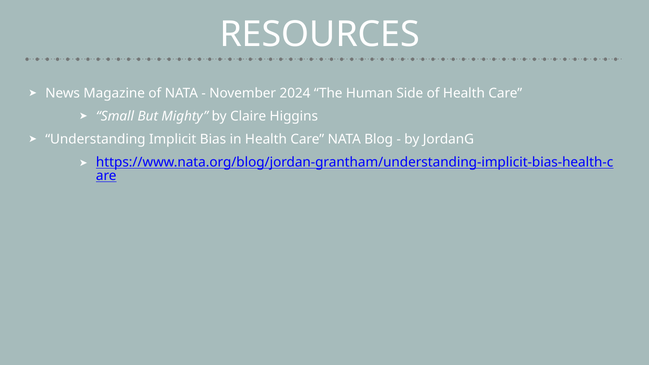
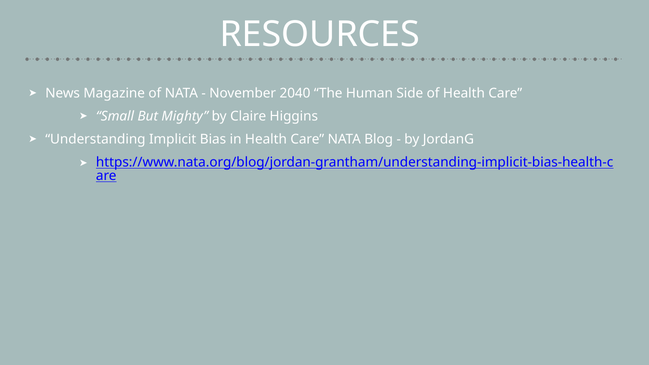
2024: 2024 -> 2040
